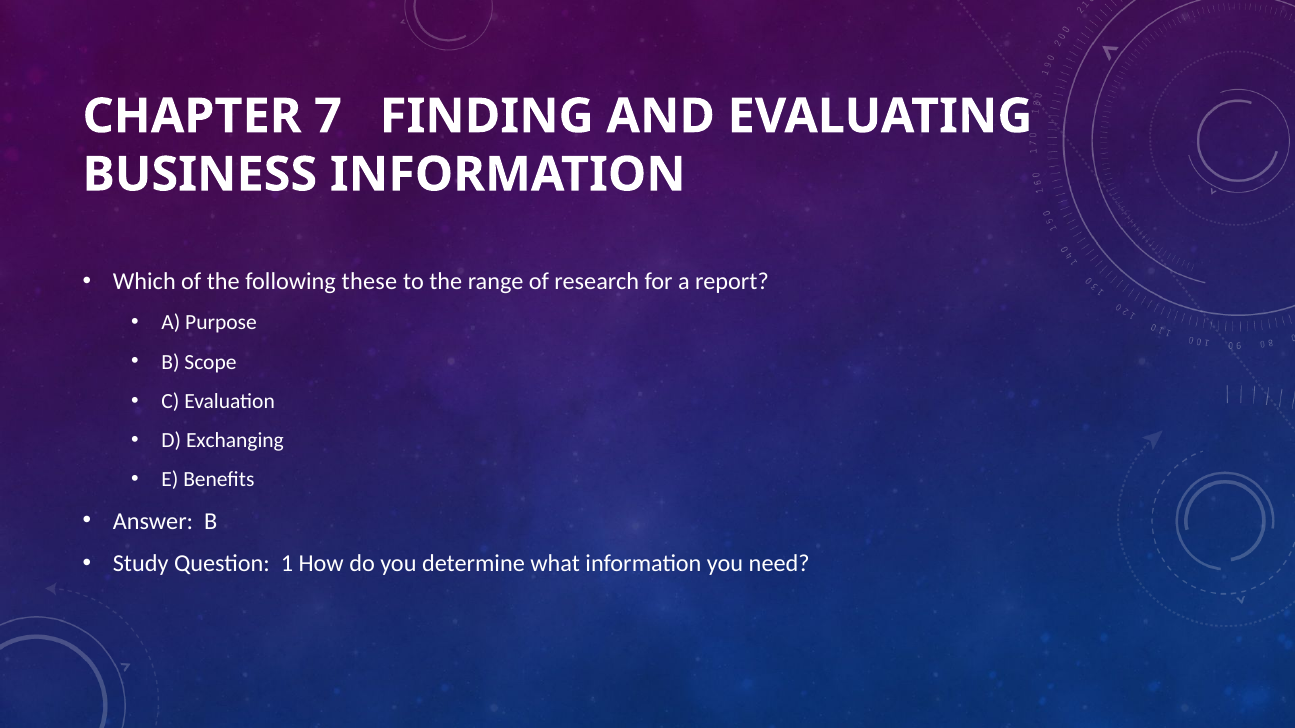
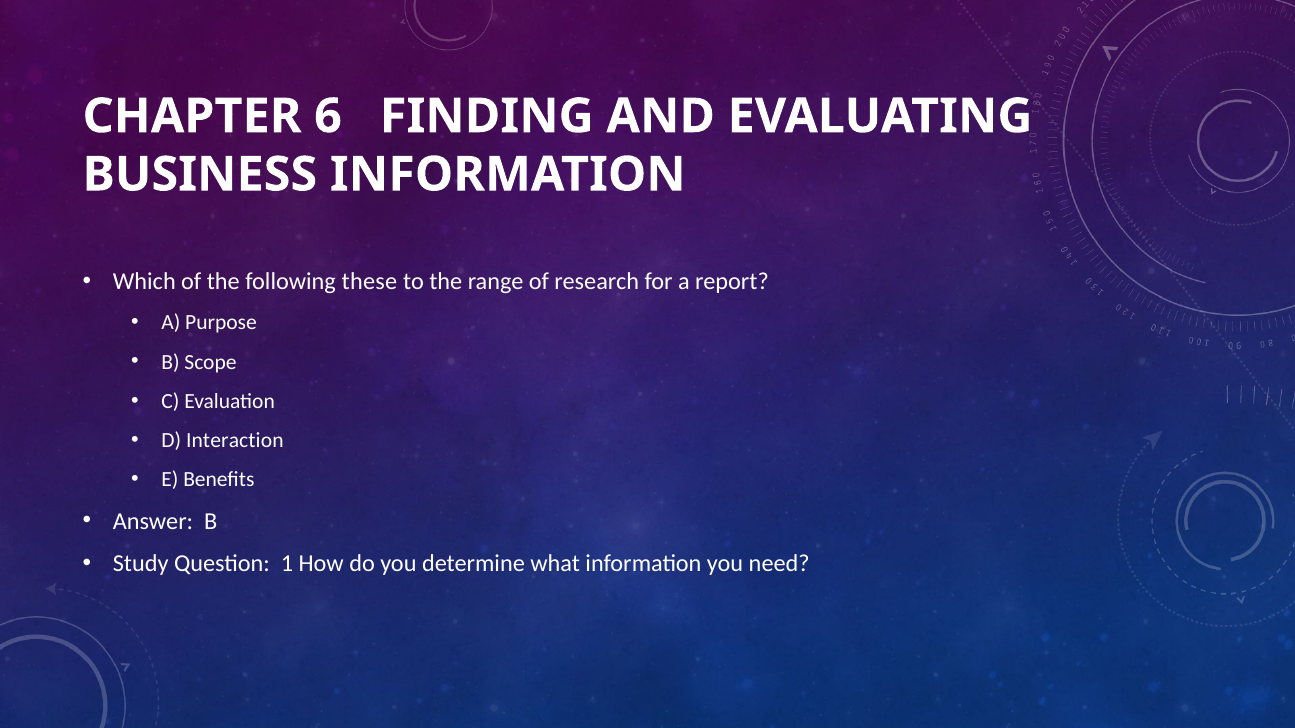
7: 7 -> 6
Exchanging: Exchanging -> Interaction
